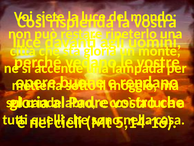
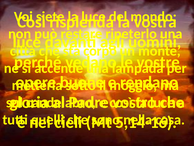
gloria at (100, 51): gloria -> corpo
